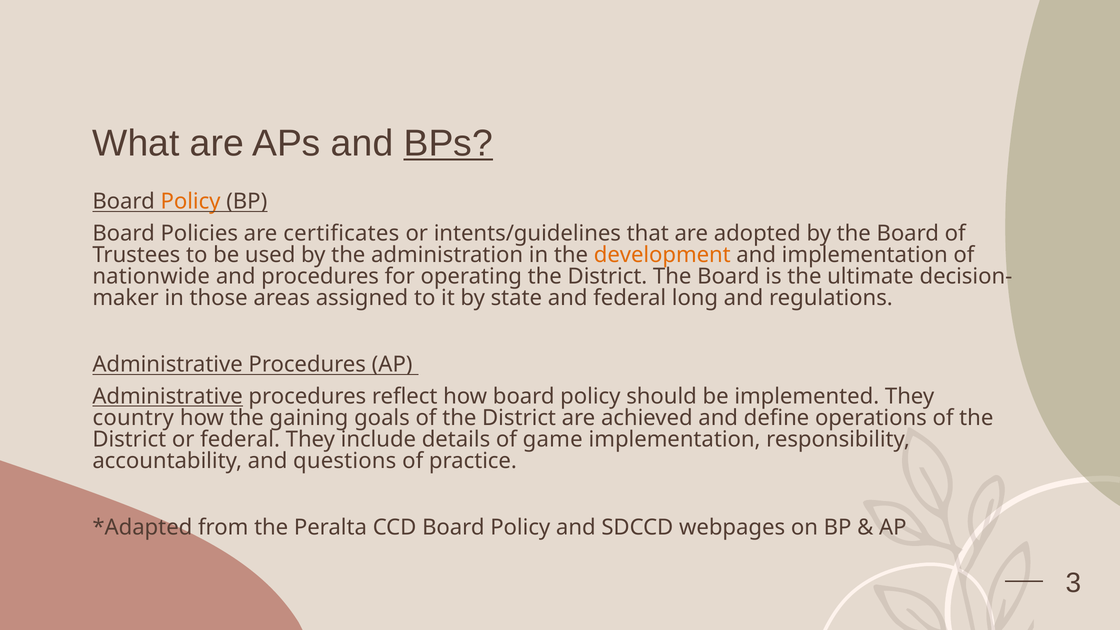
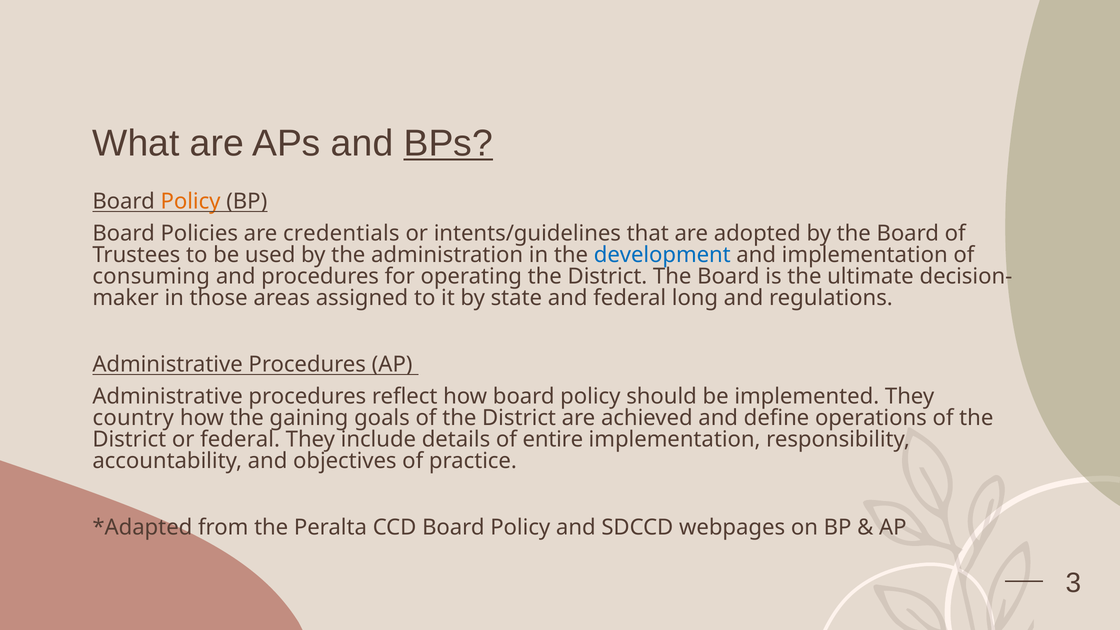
certificates: certificates -> credentials
development colour: orange -> blue
nationwide: nationwide -> consuming
Administrative at (168, 396) underline: present -> none
game: game -> entire
questions: questions -> objectives
